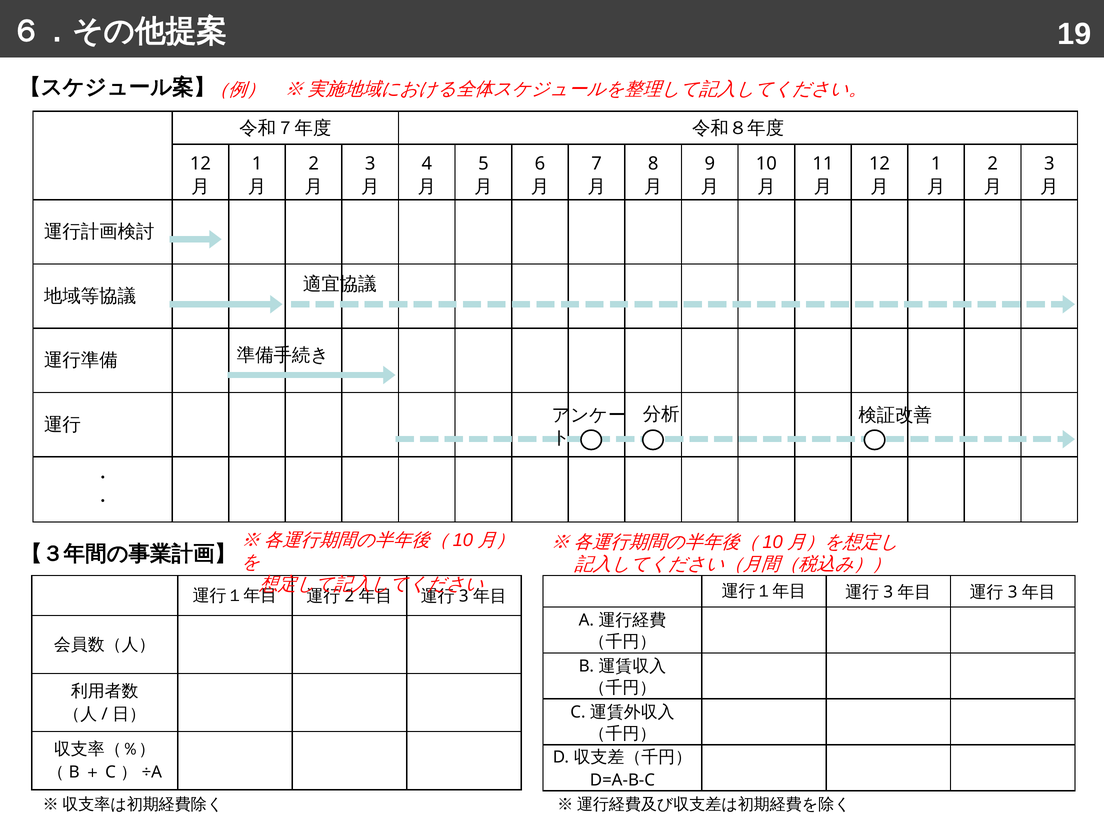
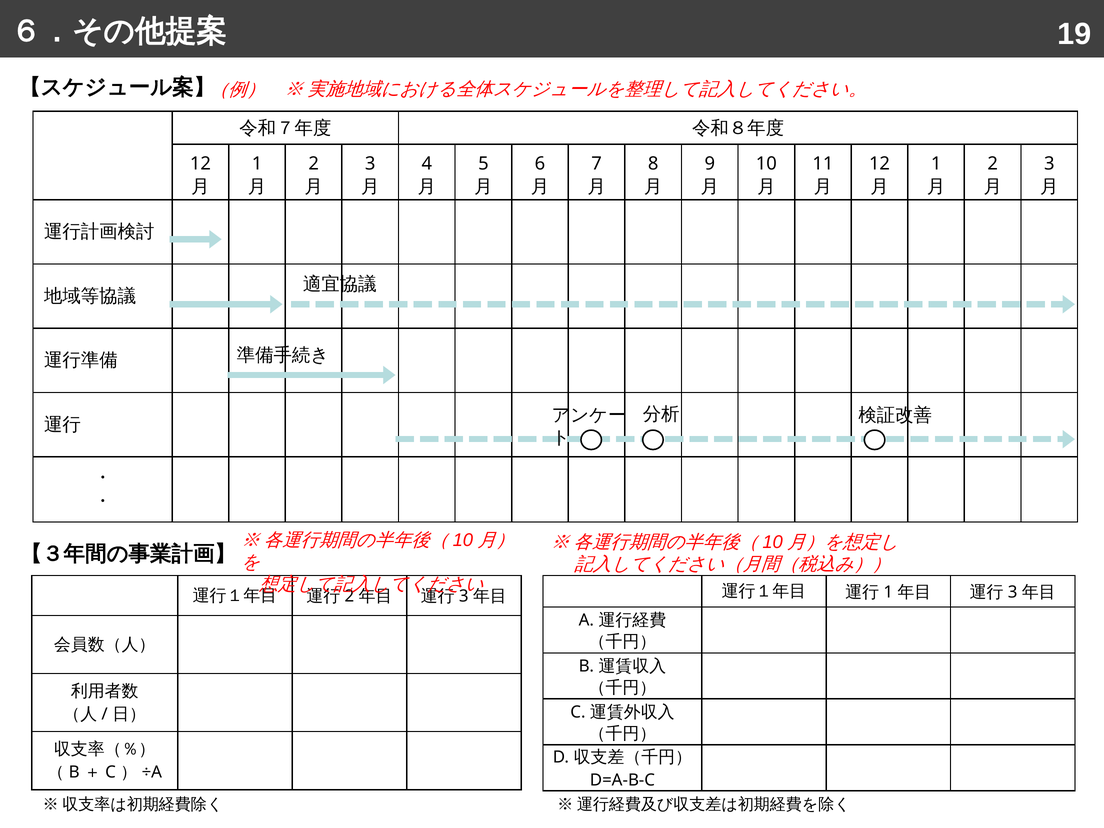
3 at (888, 592): 3 -> 1
